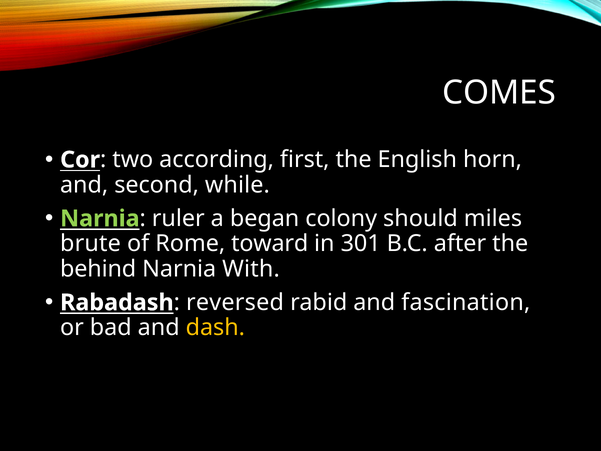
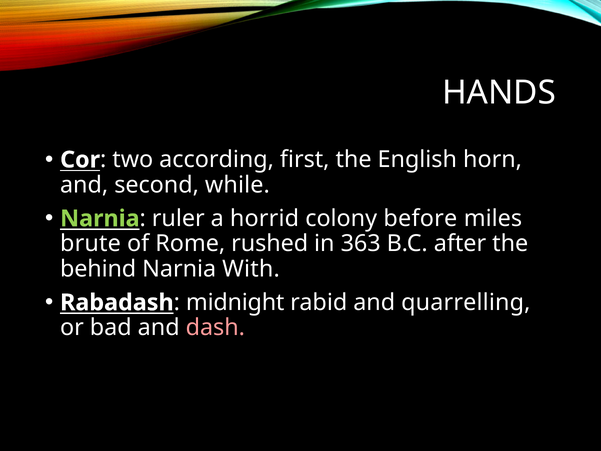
COMES: COMES -> HANDS
began: began -> horrid
should: should -> before
toward: toward -> rushed
301: 301 -> 363
reversed: reversed -> midnight
fascination: fascination -> quarrelling
dash colour: yellow -> pink
